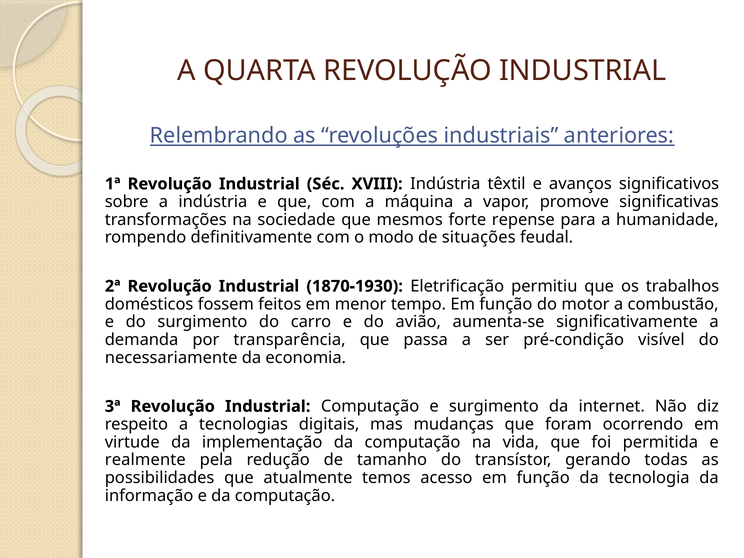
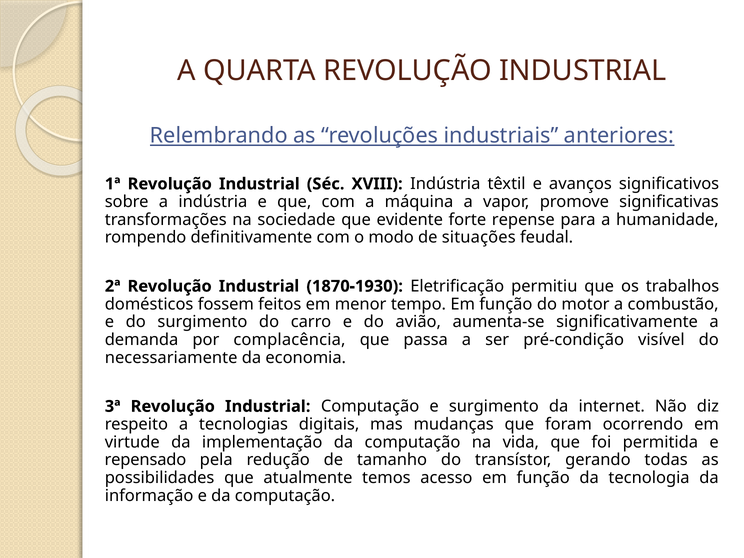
mesmos: mesmos -> evidente
transparência: transparência -> complacência
realmente: realmente -> repensado
